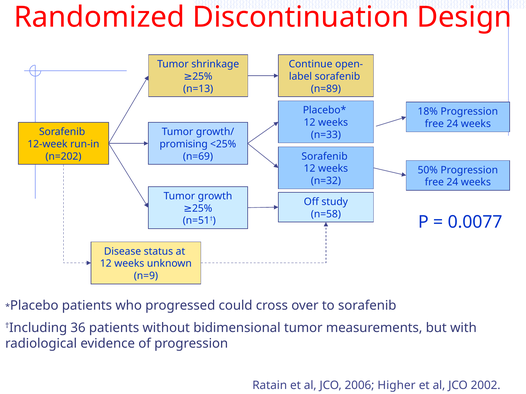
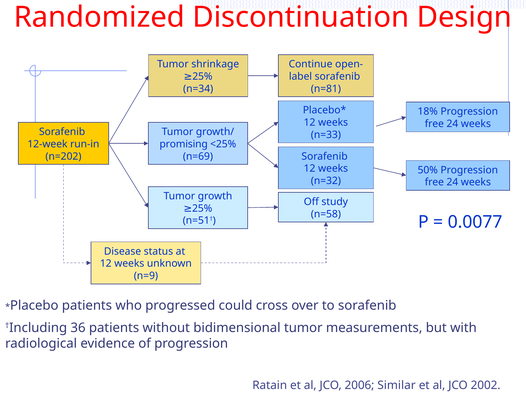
n=13: n=13 -> n=34
n=89: n=89 -> n=81
Higher: Higher -> Similar
